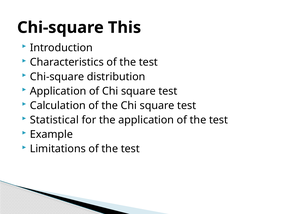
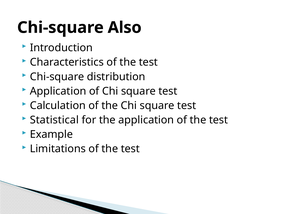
This: This -> Also
